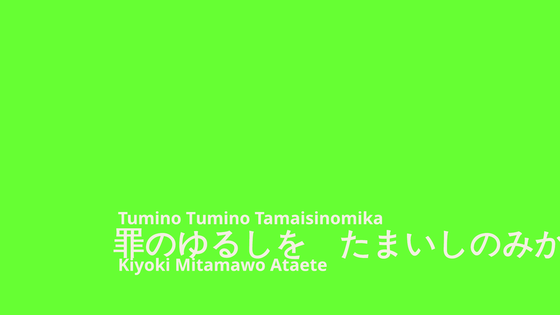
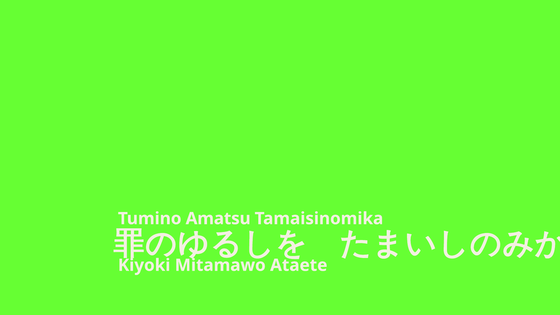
Tumino Tumino: Tumino -> Amatsu
